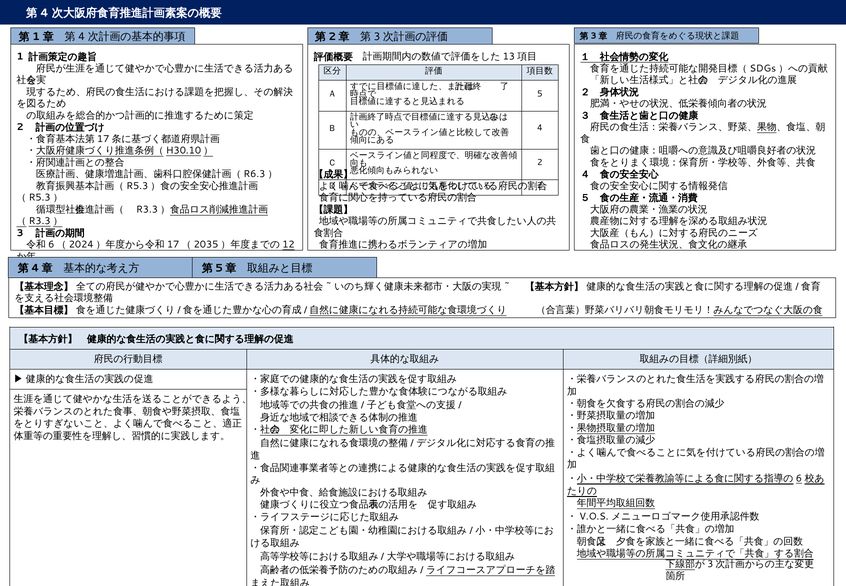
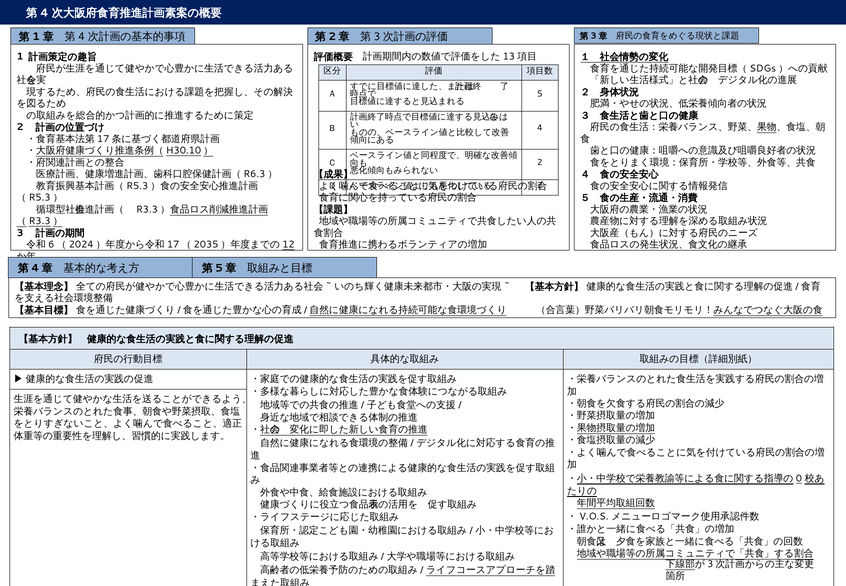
6: 6 -> 0
